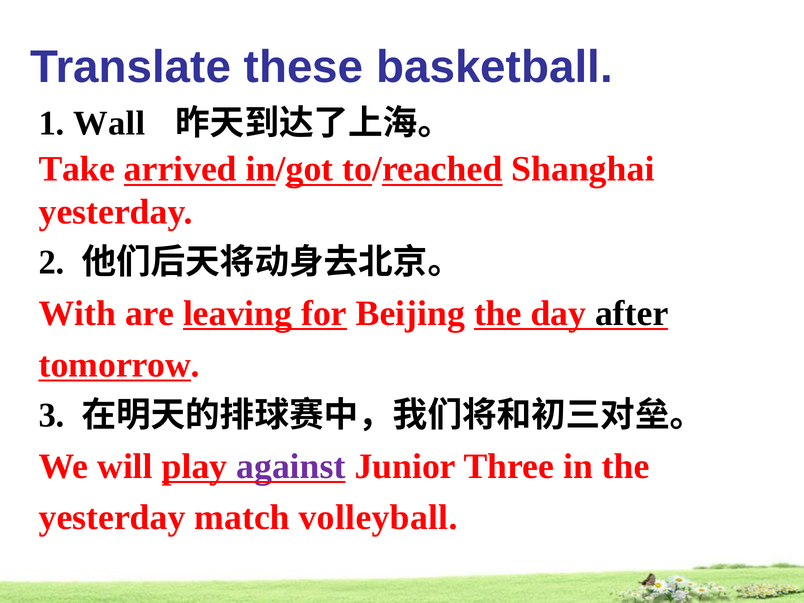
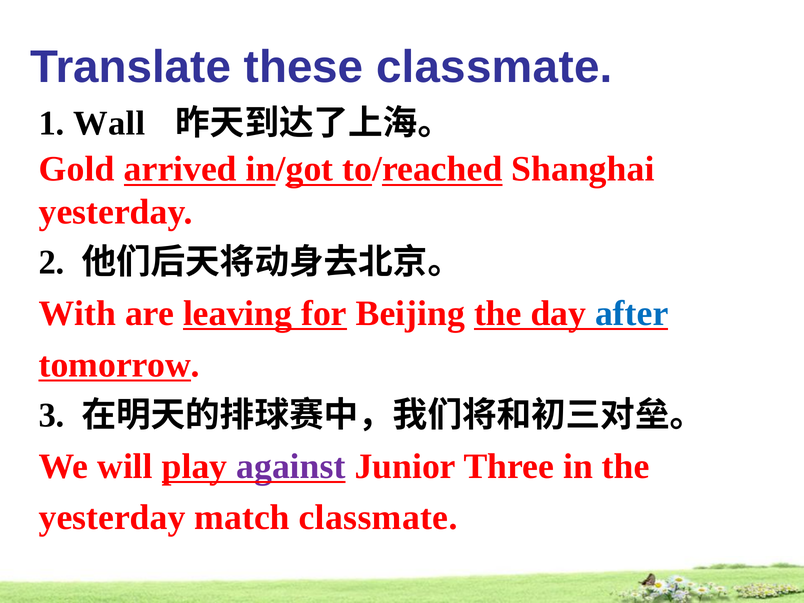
these basketball: basketball -> classmate
Take: Take -> Gold
after colour: black -> blue
match volleyball: volleyball -> classmate
